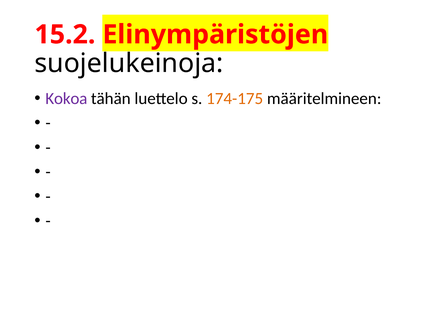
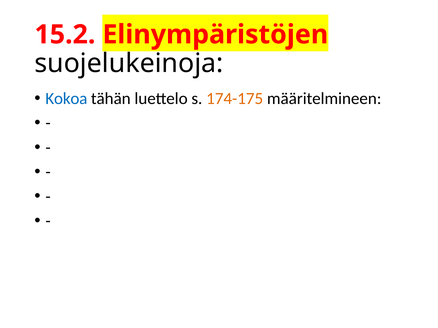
Kokoa colour: purple -> blue
